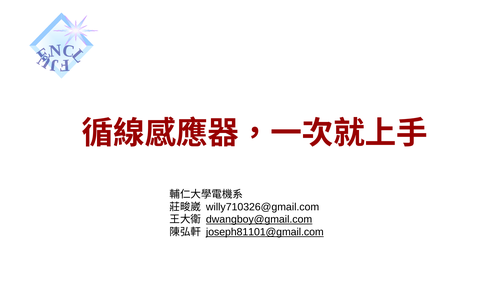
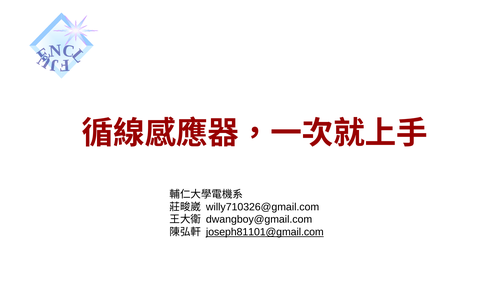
dwangboy@gmail.com underline: present -> none
